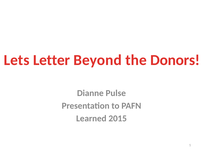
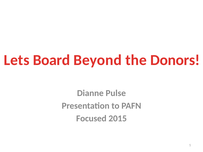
Letter: Letter -> Board
Learned: Learned -> Focused
